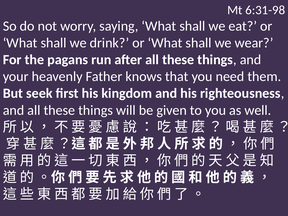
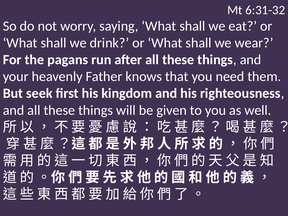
6:31-98: 6:31-98 -> 6:31-32
